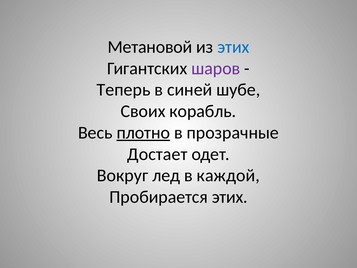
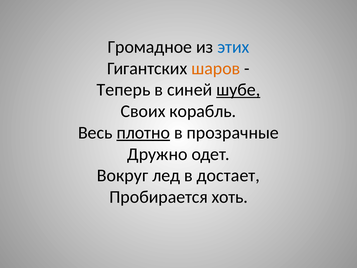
Метановой: Метановой -> Громадное
шаров colour: purple -> orange
шубе underline: none -> present
Достает: Достает -> Дружно
каждой: каждой -> достает
Пробирается этих: этих -> хоть
